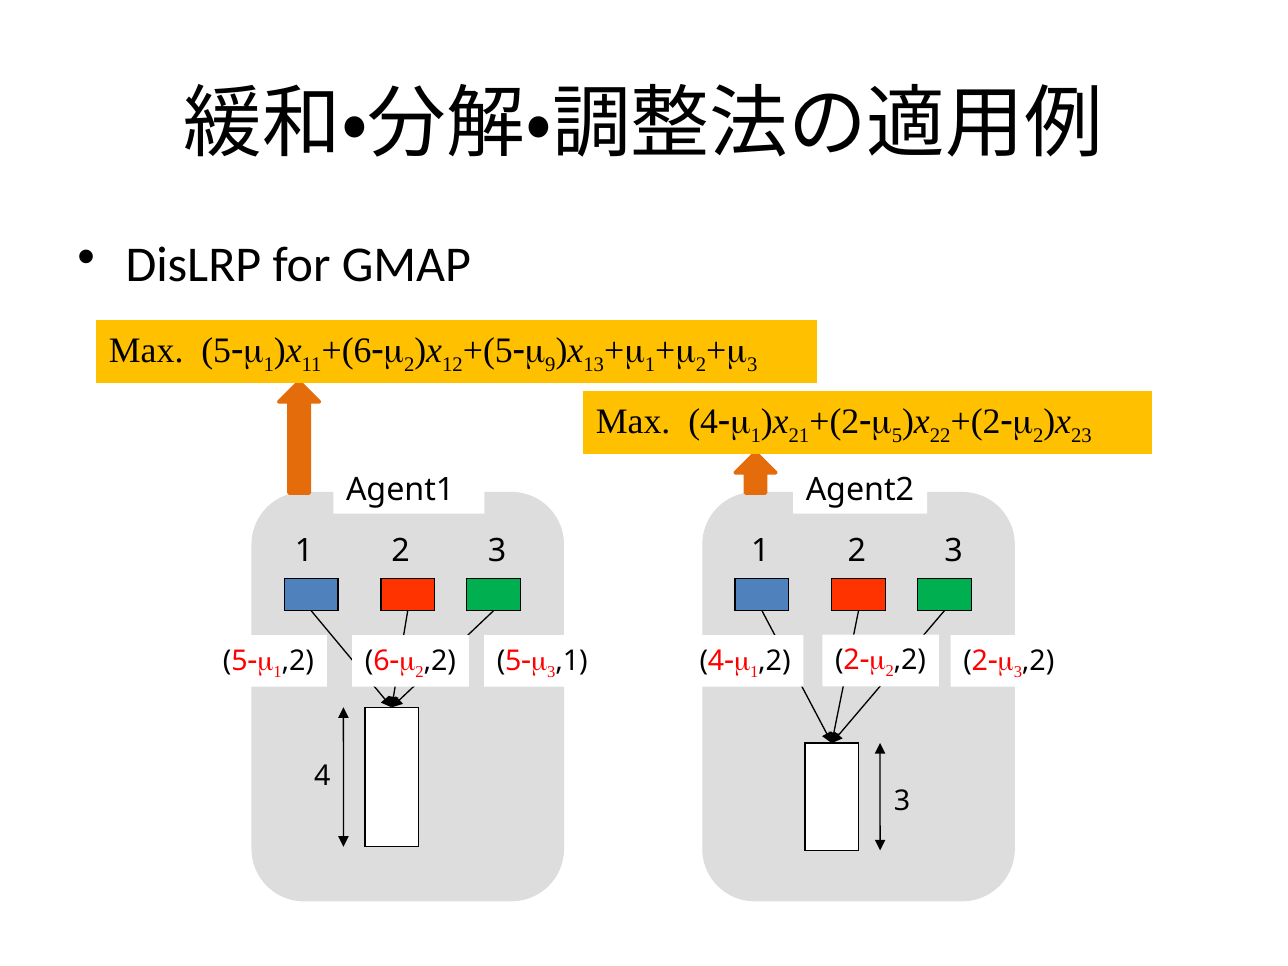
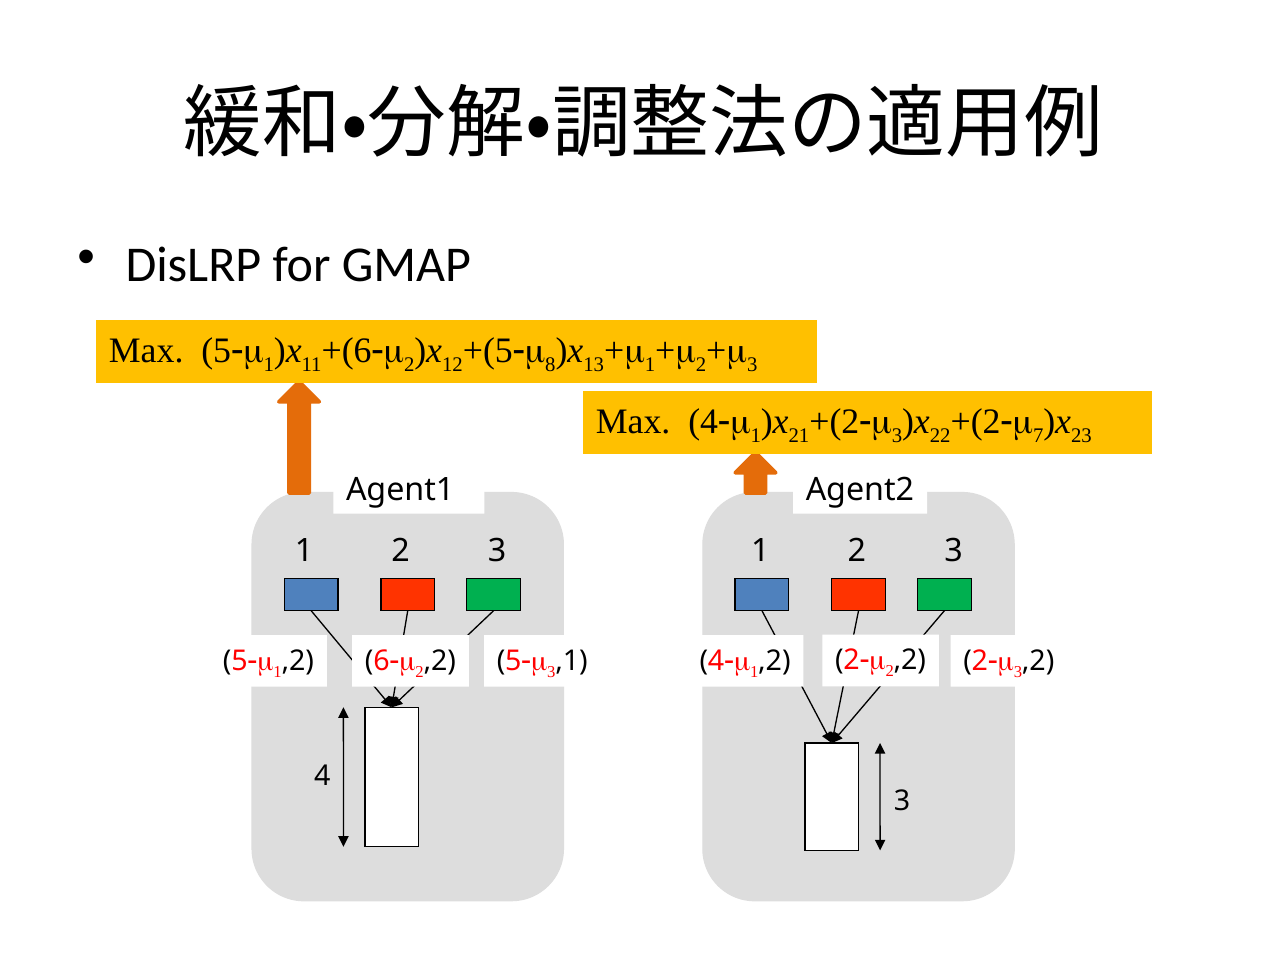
9: 9 -> 8
5 at (897, 436): 5 -> 3
2 at (1038, 436): 2 -> 7
